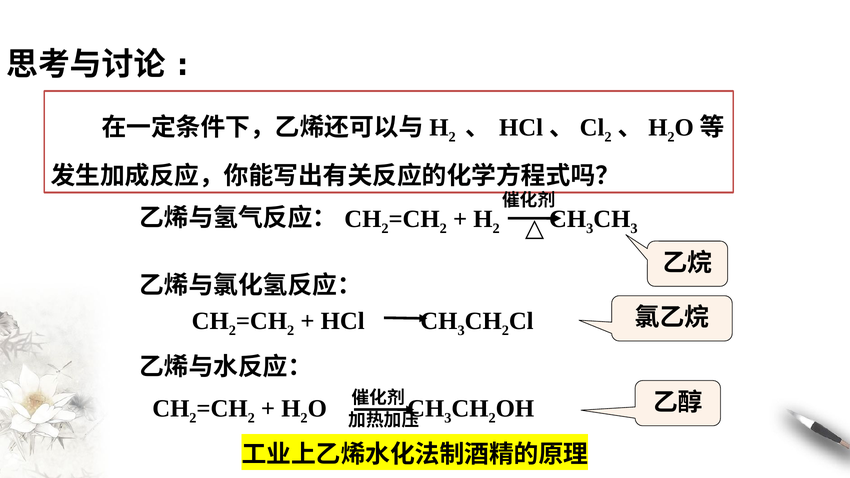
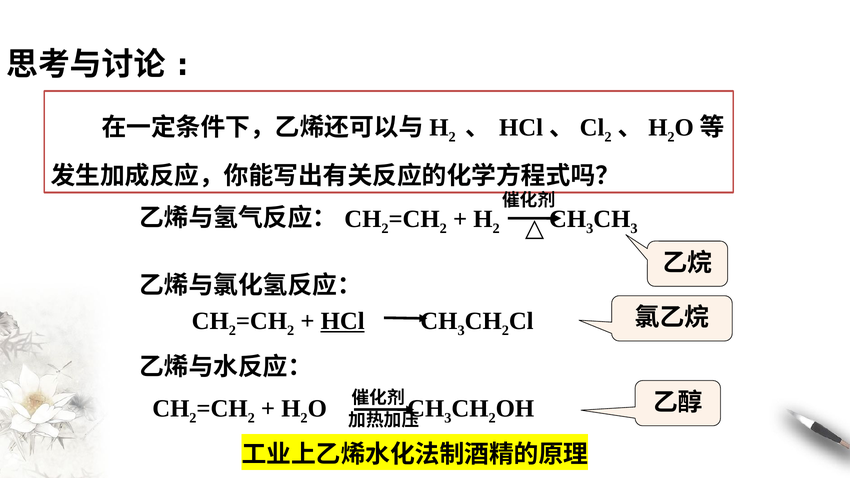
HCl at (343, 321) underline: none -> present
